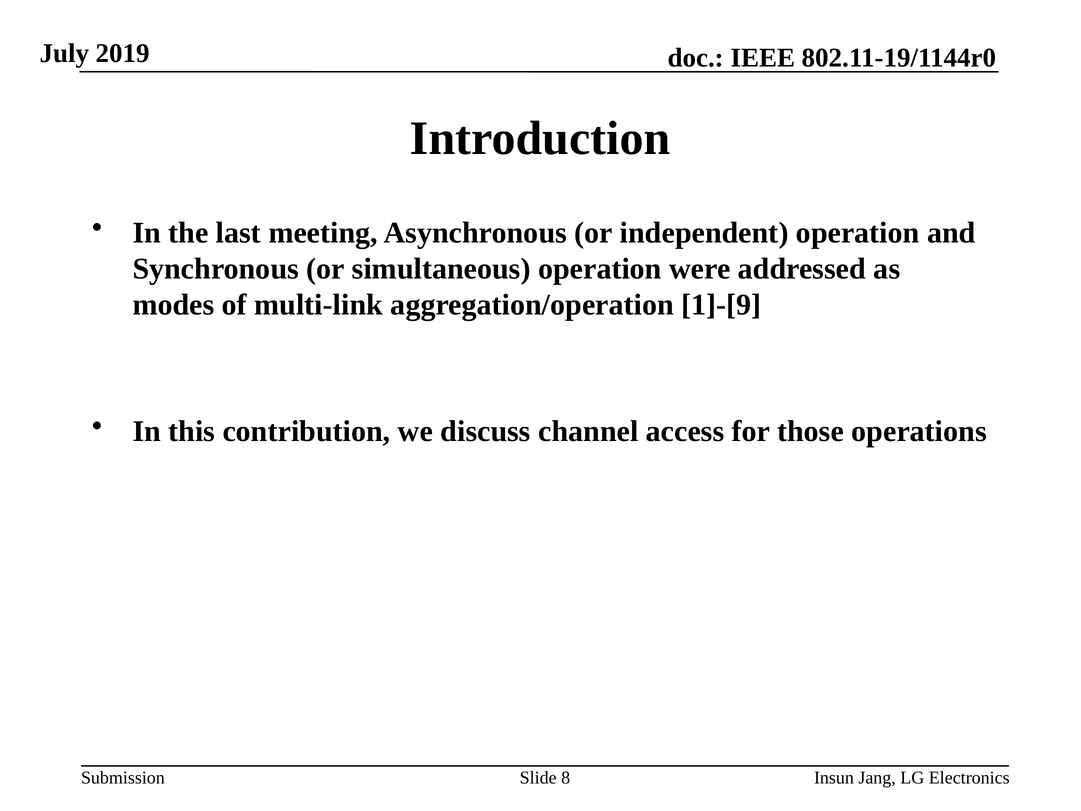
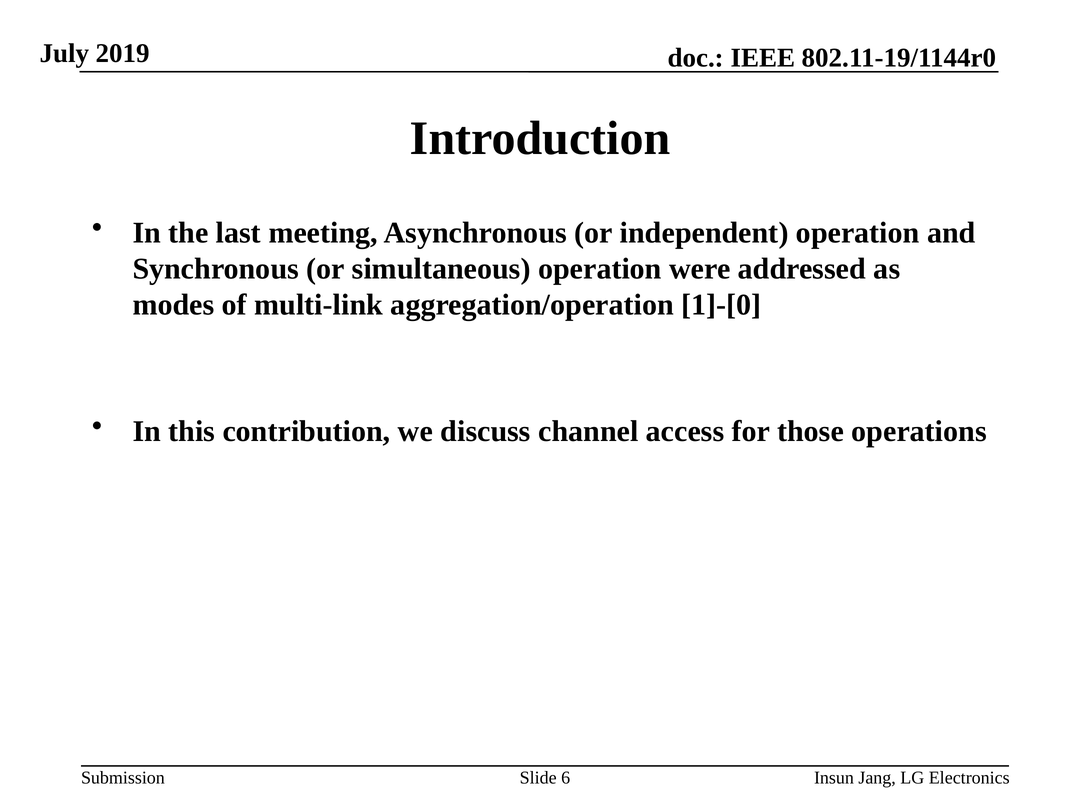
1]-[9: 1]-[9 -> 1]-[0
8: 8 -> 6
